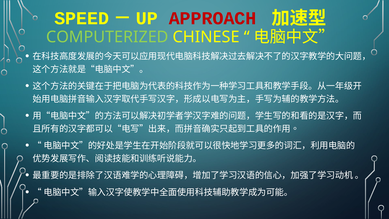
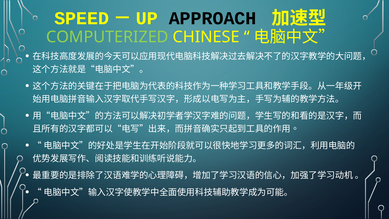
APPROACH colour: red -> black
